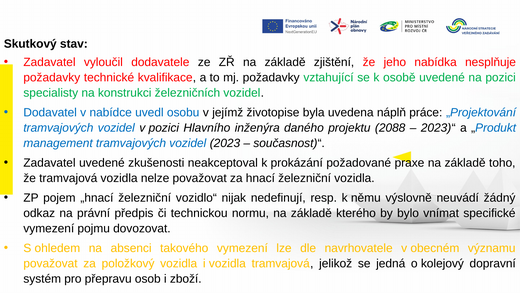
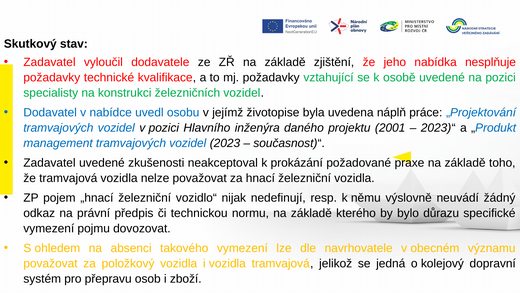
2088: 2088 -> 2001
vnímat: vnímat -> důrazu
